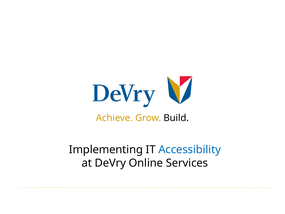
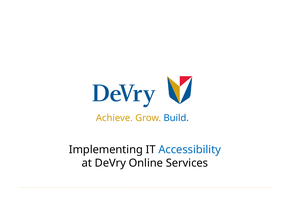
Build colour: black -> blue
